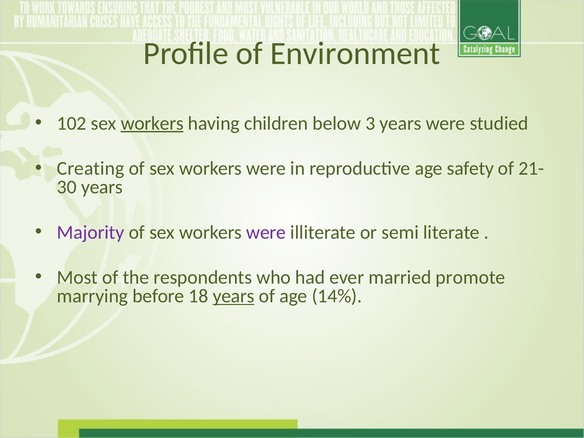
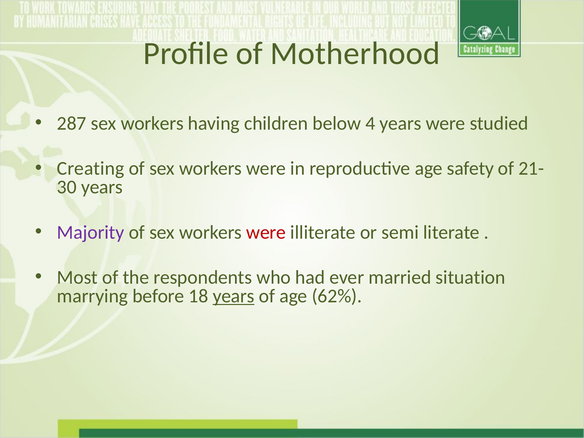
Environment: Environment -> Motherhood
102: 102 -> 287
workers at (152, 123) underline: present -> none
3: 3 -> 4
were at (266, 232) colour: purple -> red
promote: promote -> situation
14%: 14% -> 62%
